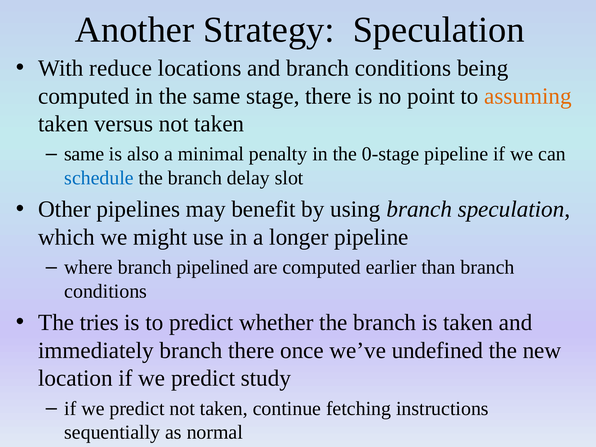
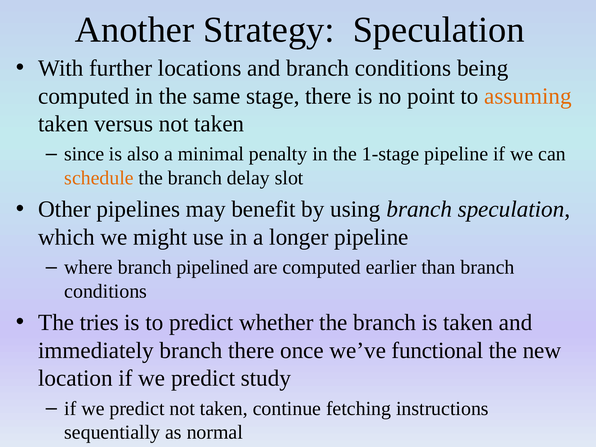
reduce: reduce -> further
same at (84, 154): same -> since
0-stage: 0-stage -> 1-stage
schedule colour: blue -> orange
undefined: undefined -> functional
